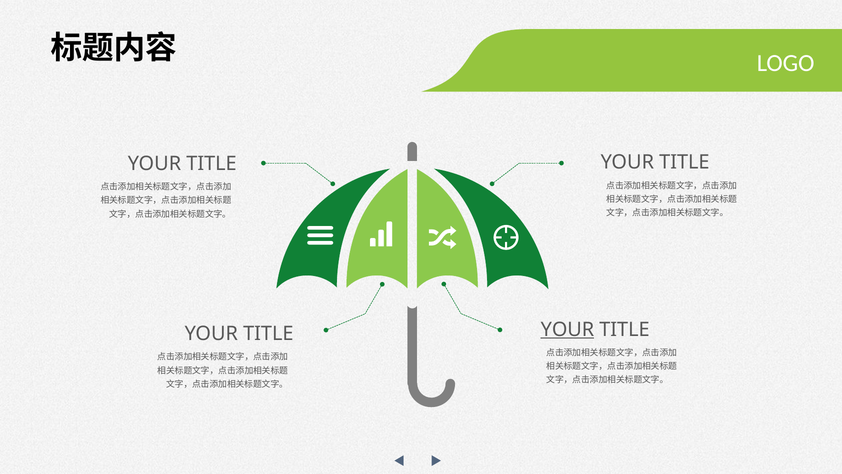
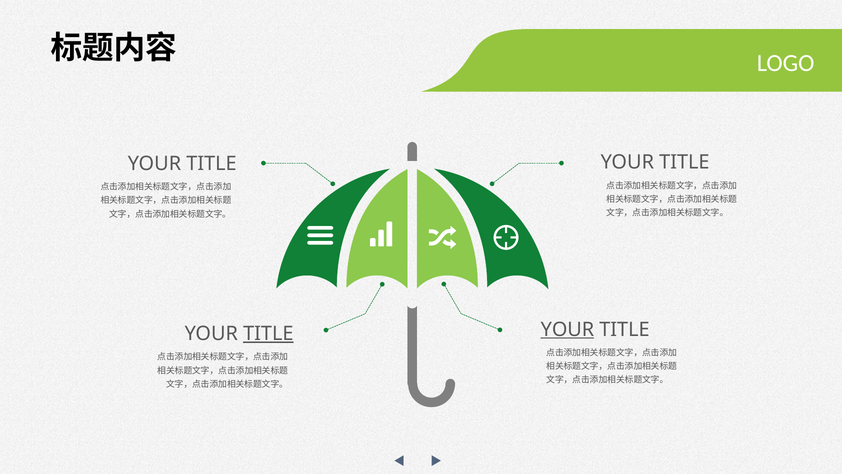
TITLE at (268, 333) underline: none -> present
